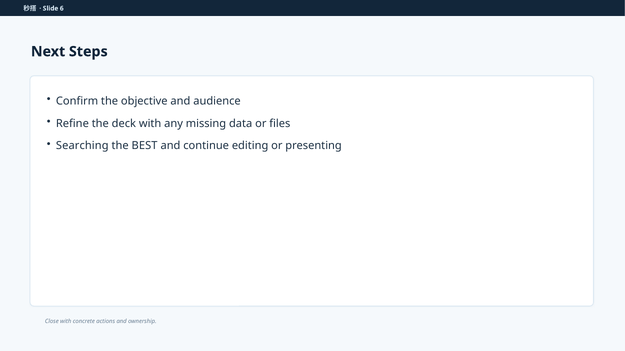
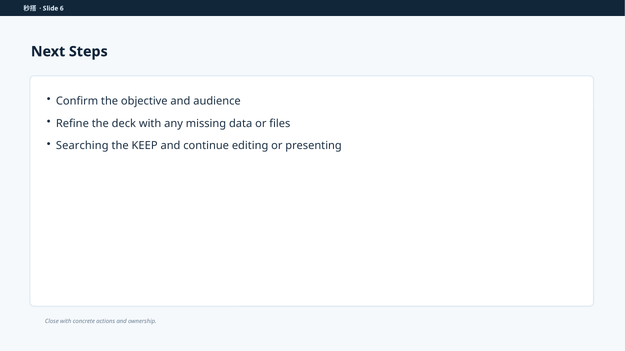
BEST: BEST -> KEEP
